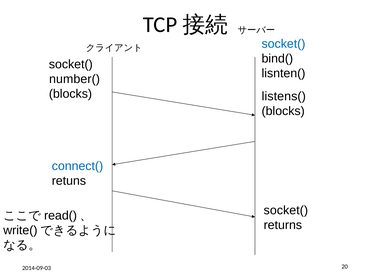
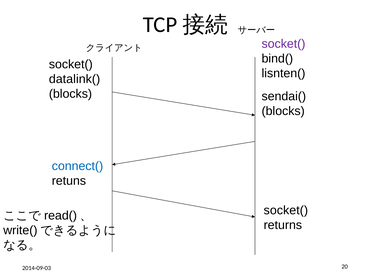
socket( at (283, 44) colour: blue -> purple
number(: number( -> datalink(
listens(: listens( -> sendai(
